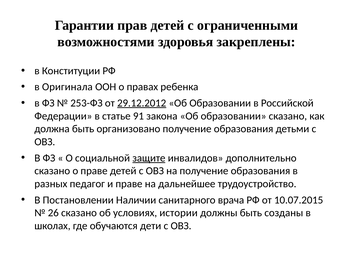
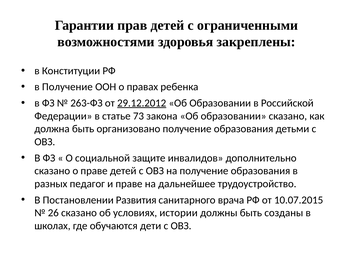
в Оригинала: Оригинала -> Получение
253-ФЗ: 253-ФЗ -> 263-ФЗ
91: 91 -> 73
защите underline: present -> none
Наличии: Наличии -> Развития
